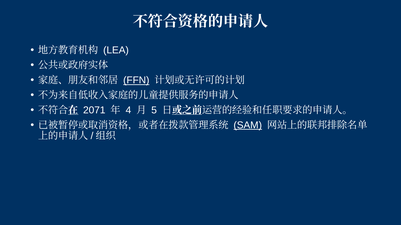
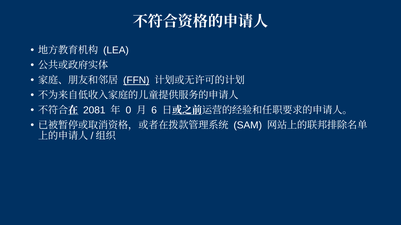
2071: 2071 -> 2081
4: 4 -> 0
5: 5 -> 6
SAM underline: present -> none
